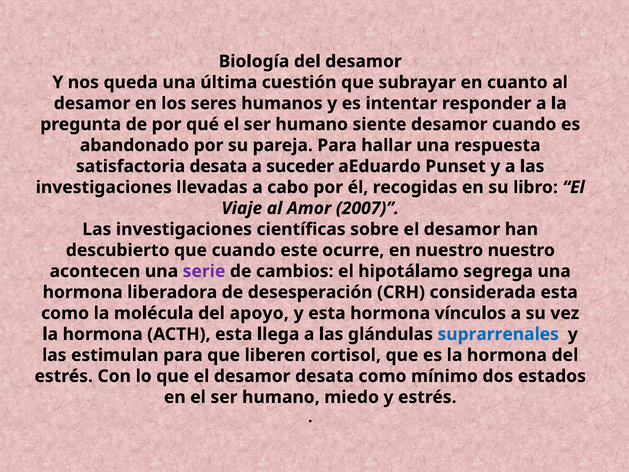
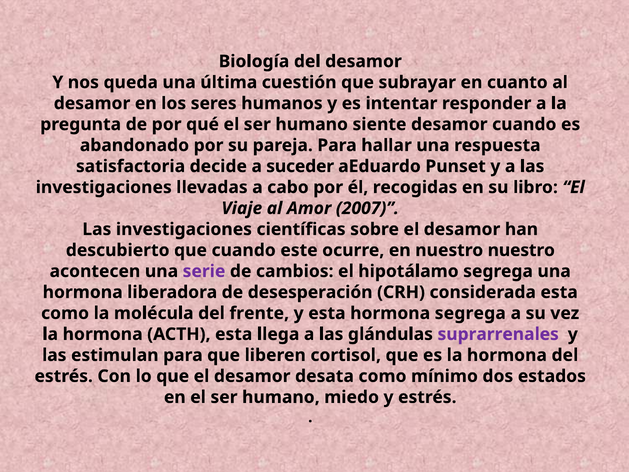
satisfactoria desata: desata -> decide
apoyo: apoyo -> frente
hormona vínculos: vínculos -> segrega
suprarrenales colour: blue -> purple
